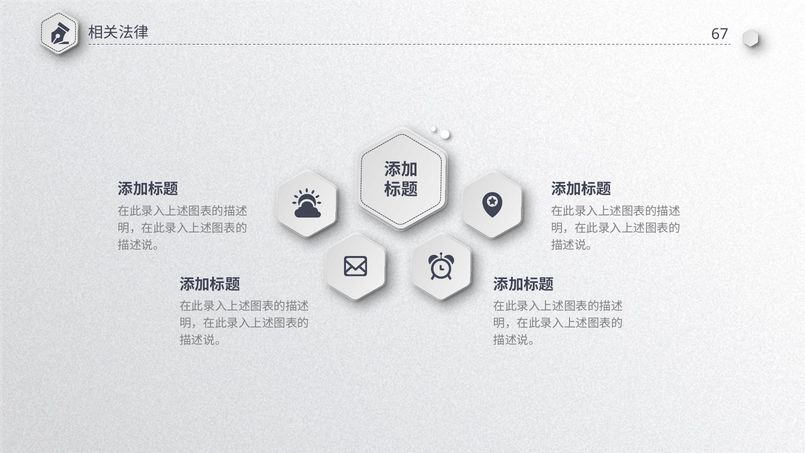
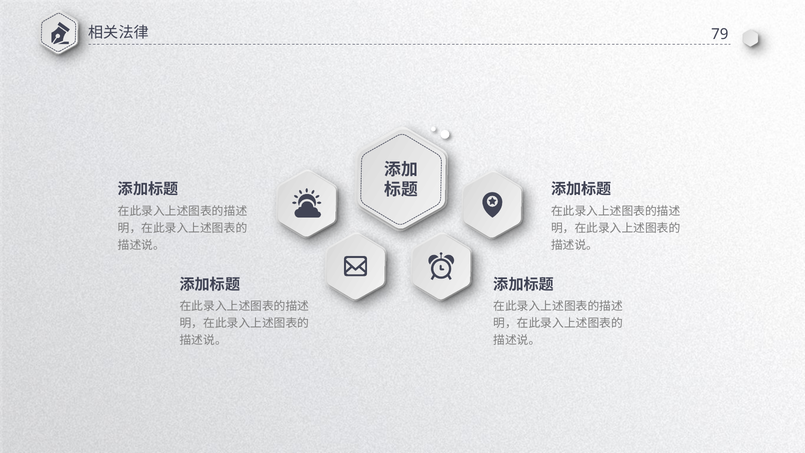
67: 67 -> 79
